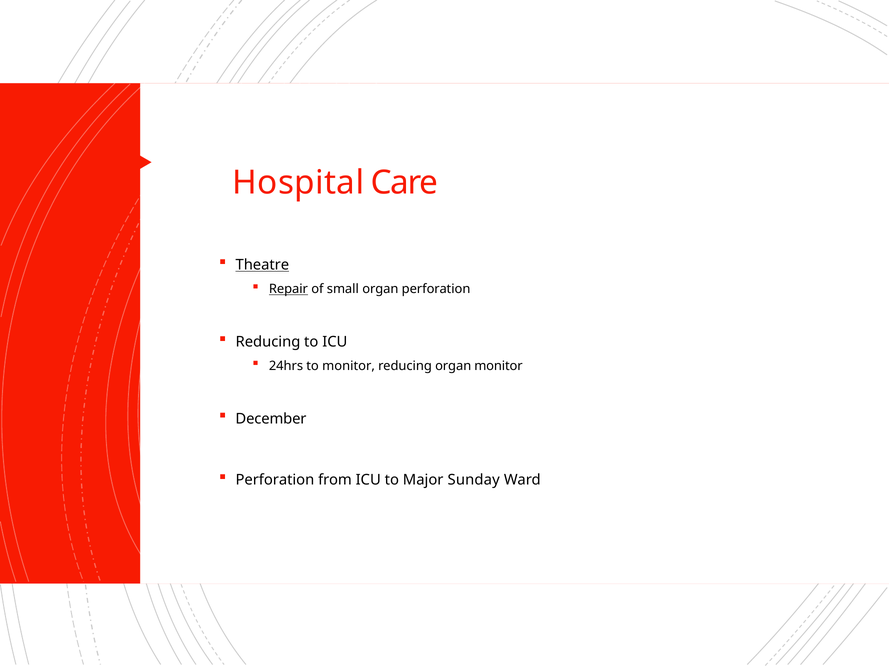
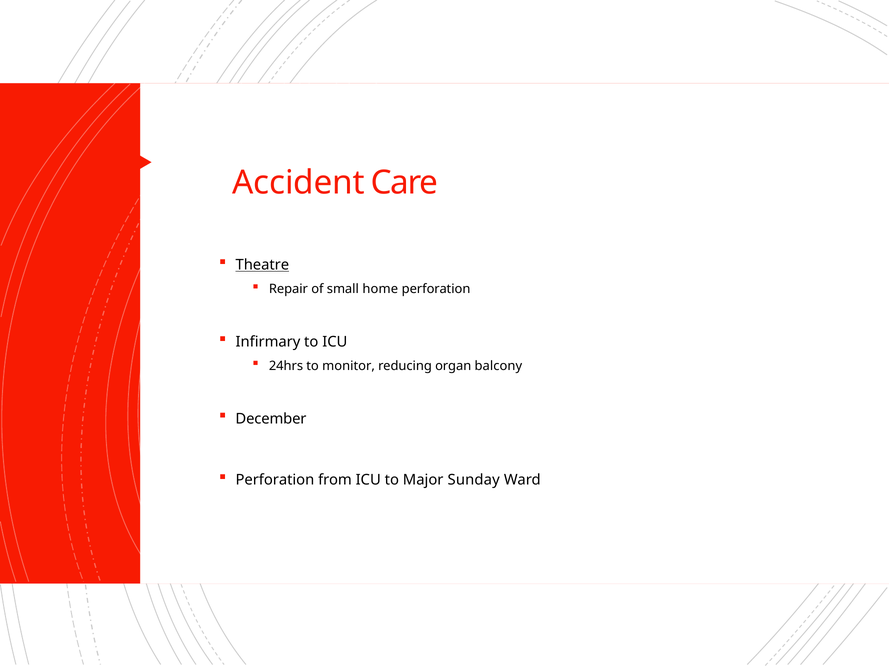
Hospital: Hospital -> Accident
Repair underline: present -> none
small organ: organ -> home
Reducing at (268, 342): Reducing -> Infirmary
organ monitor: monitor -> balcony
